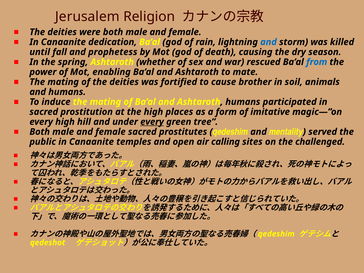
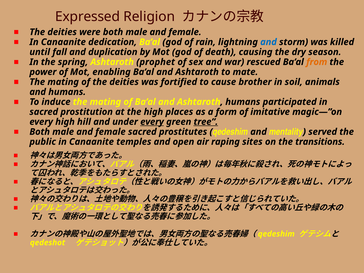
Jerusalem: Jerusalem -> Expressed
prophetess: prophetess -> duplication
whether: whether -> prophet
from colour: blue -> orange
tree underline: none -> present
calling: calling -> raping
challenged: challenged -> transitions
